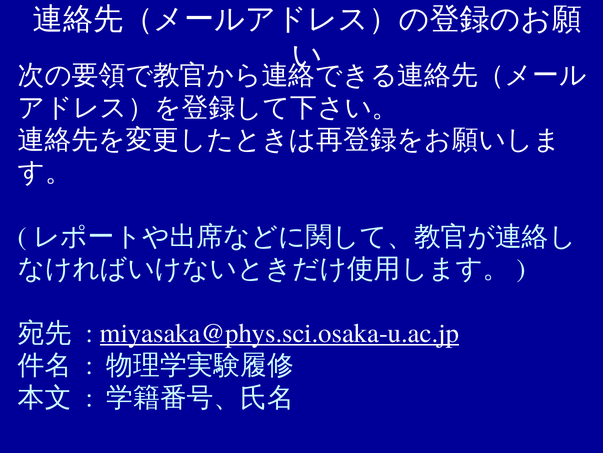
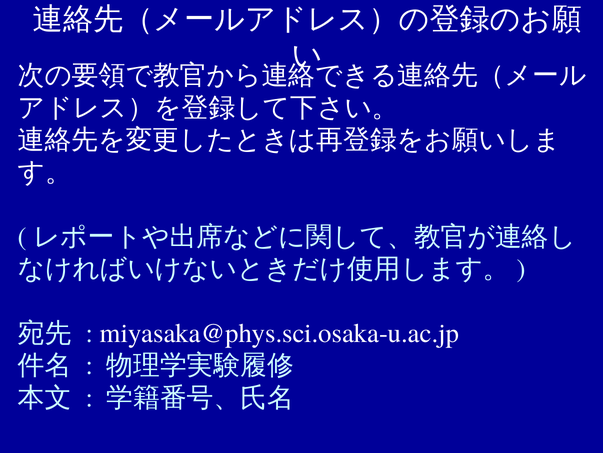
miyasaka@phys.sci.osaka-u.ac.jp underline: present -> none
